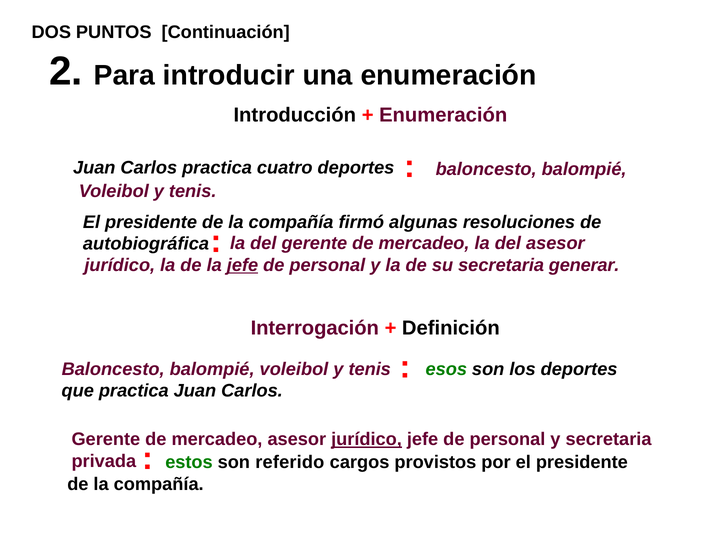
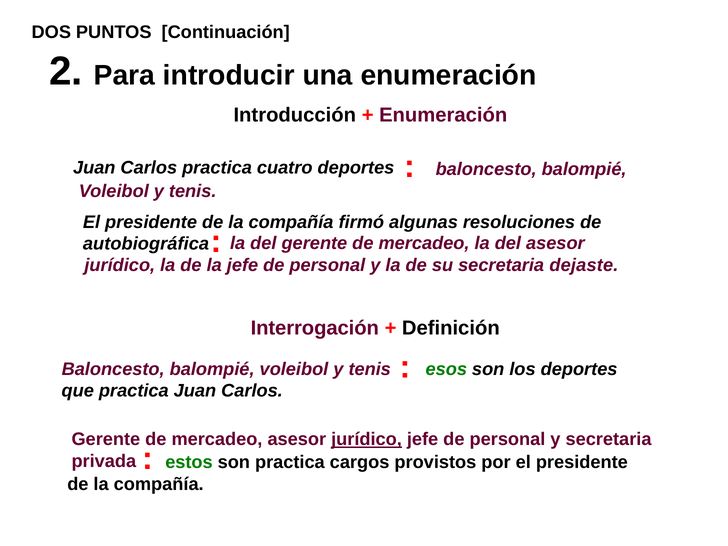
jefe at (243, 265) underline: present -> none
generar: generar -> dejaste
son referido: referido -> practica
